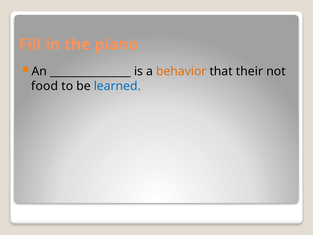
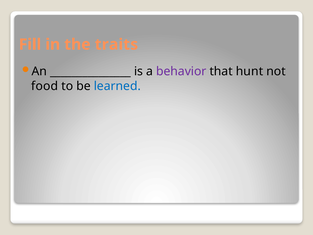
piano: piano -> traits
behavior colour: orange -> purple
their: their -> hunt
